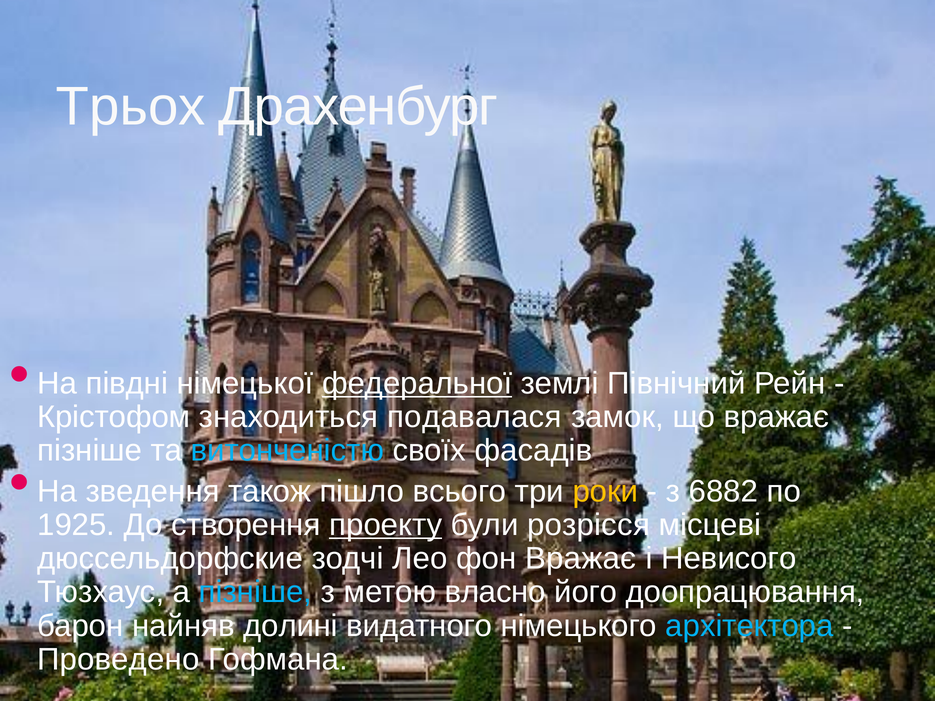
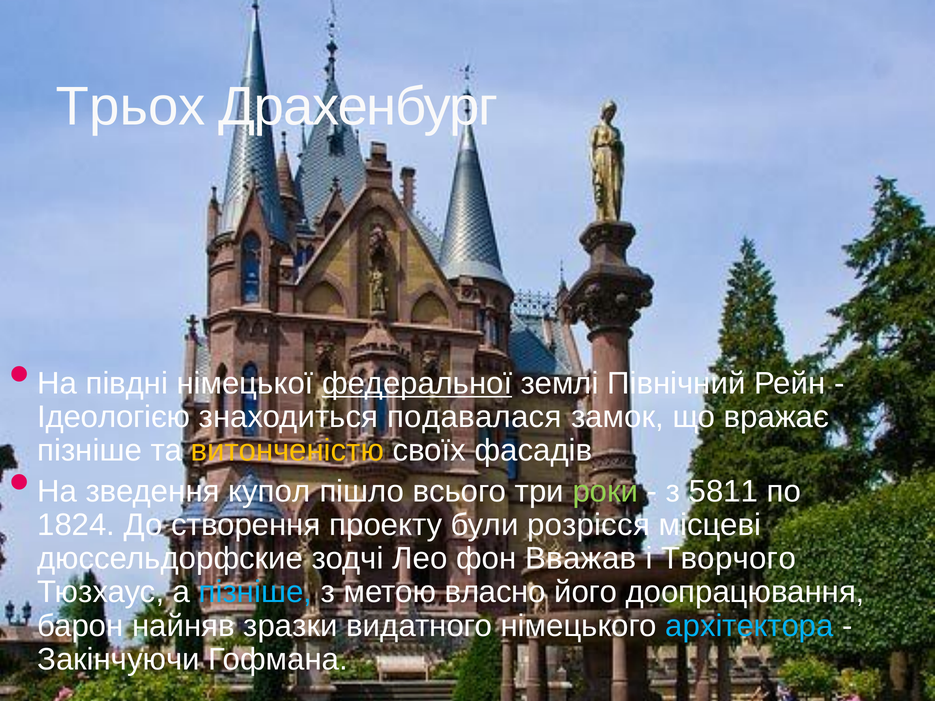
Крістофом: Крістофом -> Ідеологією
витонченістю colour: light blue -> yellow
також: також -> купол
роки colour: yellow -> light green
6882: 6882 -> 5811
1925: 1925 -> 1824
проекту underline: present -> none
фон Вражає: Вражає -> Вважав
Невисого: Невисого -> Творчого
долині: долині -> зразки
Проведено: Проведено -> Закінчуючи
